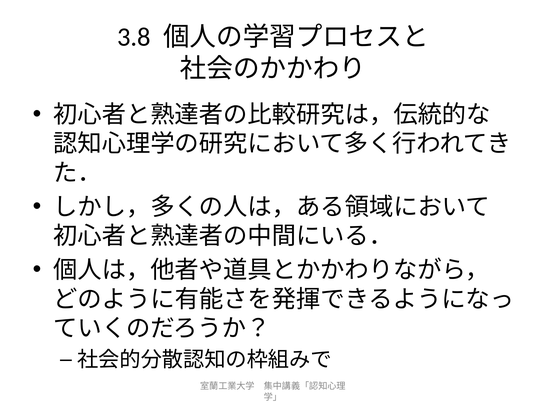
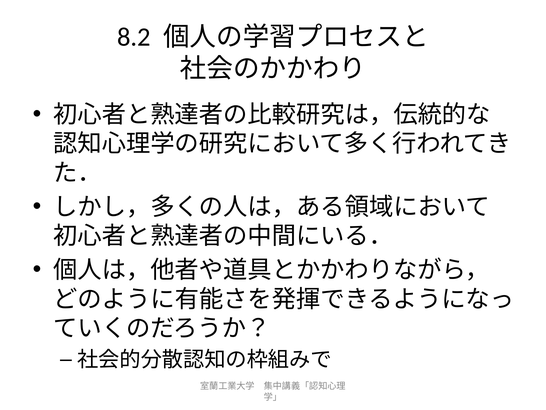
3.8: 3.8 -> 8.2
